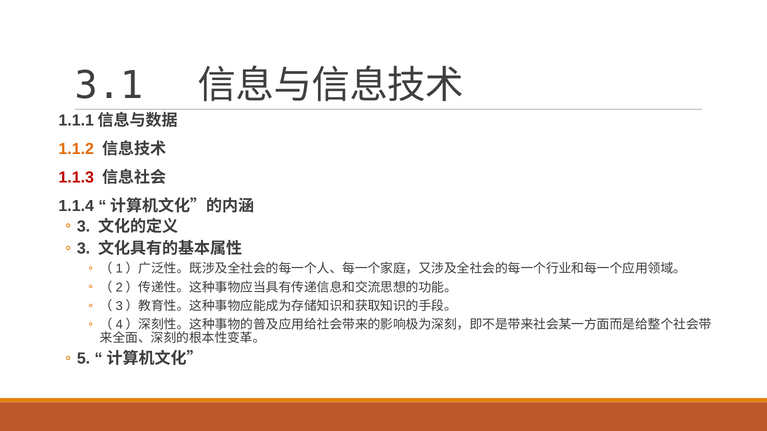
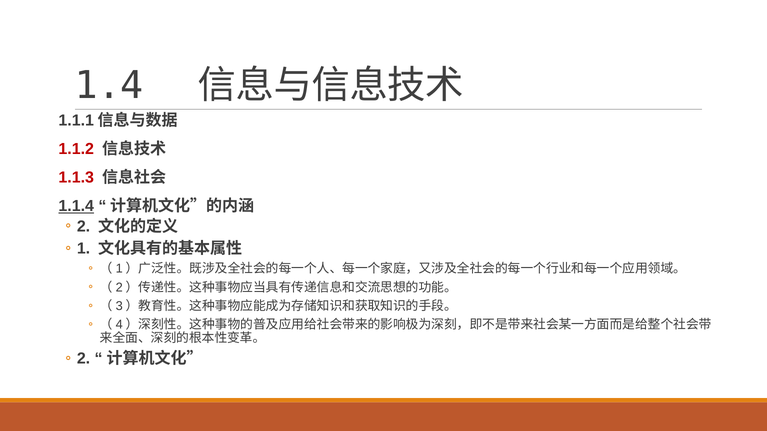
3.1: 3.1 -> 1.4
1.1.2 colour: orange -> red
1.1.4 underline: none -> present
3 at (84, 227): 3 -> 2
3 at (84, 249): 3 -> 1
5 at (84, 359): 5 -> 2
